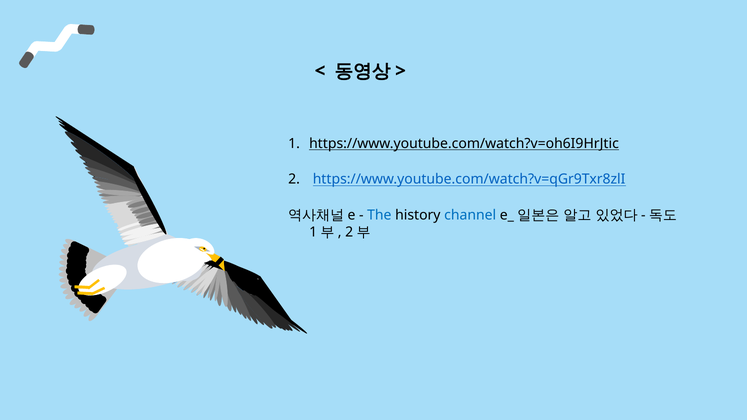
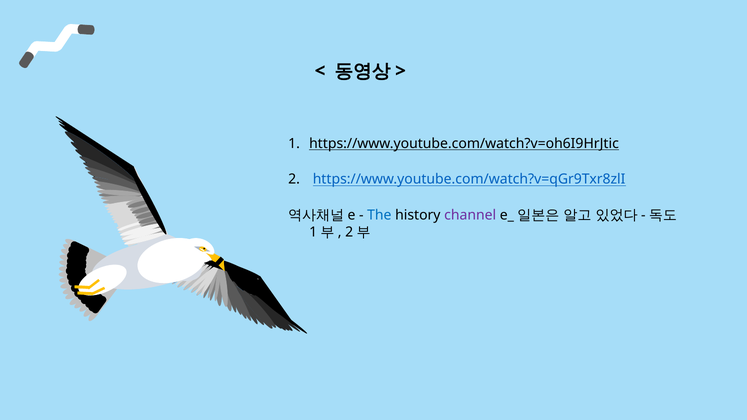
channel colour: blue -> purple
